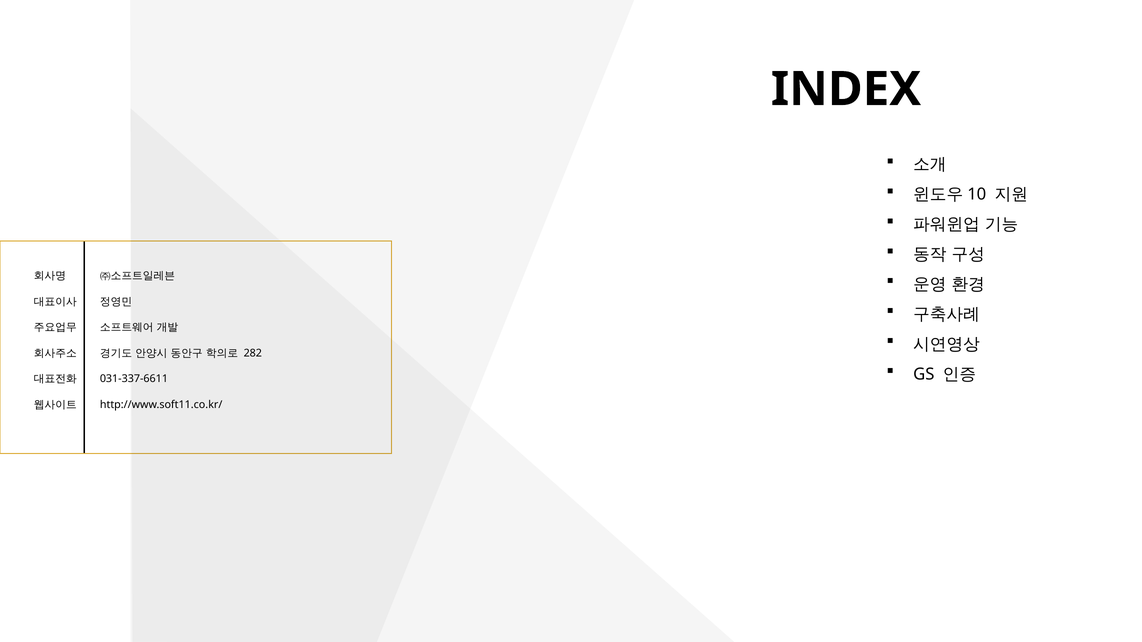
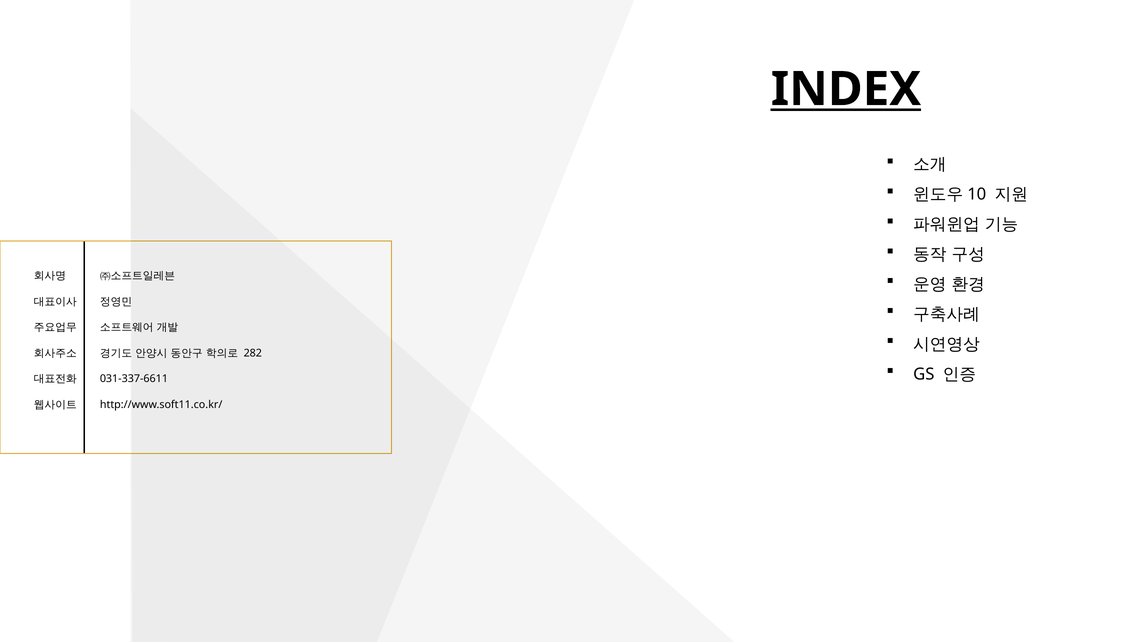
INDEX underline: none -> present
